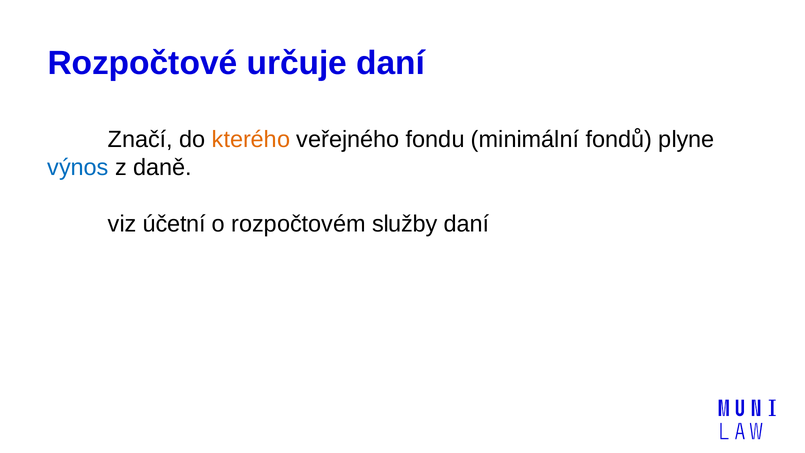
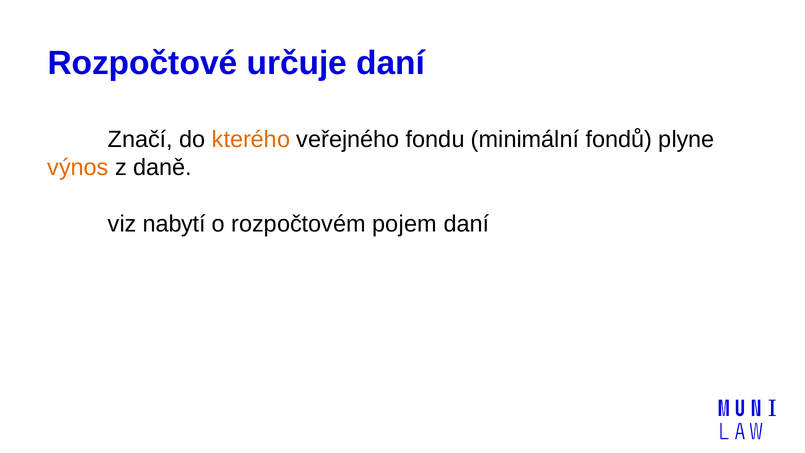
výnos colour: blue -> orange
účetní: účetní -> nabytí
služby: služby -> pojem
